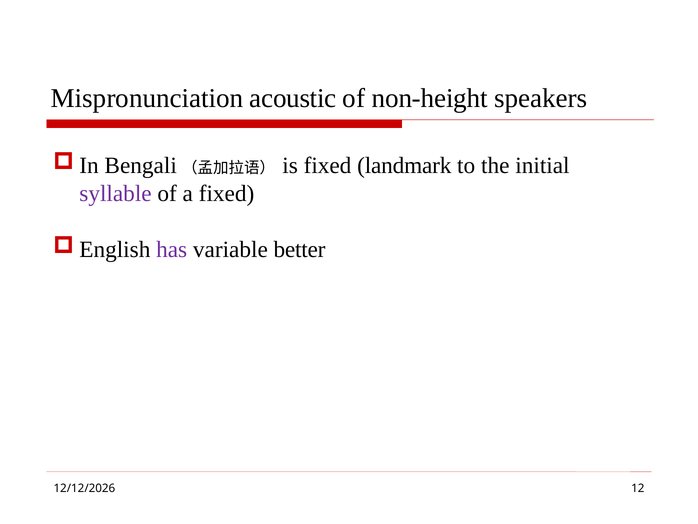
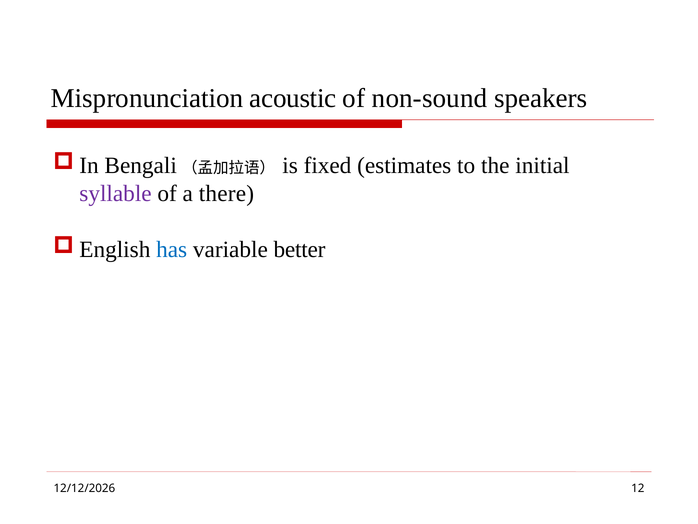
non-height: non-height -> non-sound
landmark: landmark -> estimates
a fixed: fixed -> there
has colour: purple -> blue
